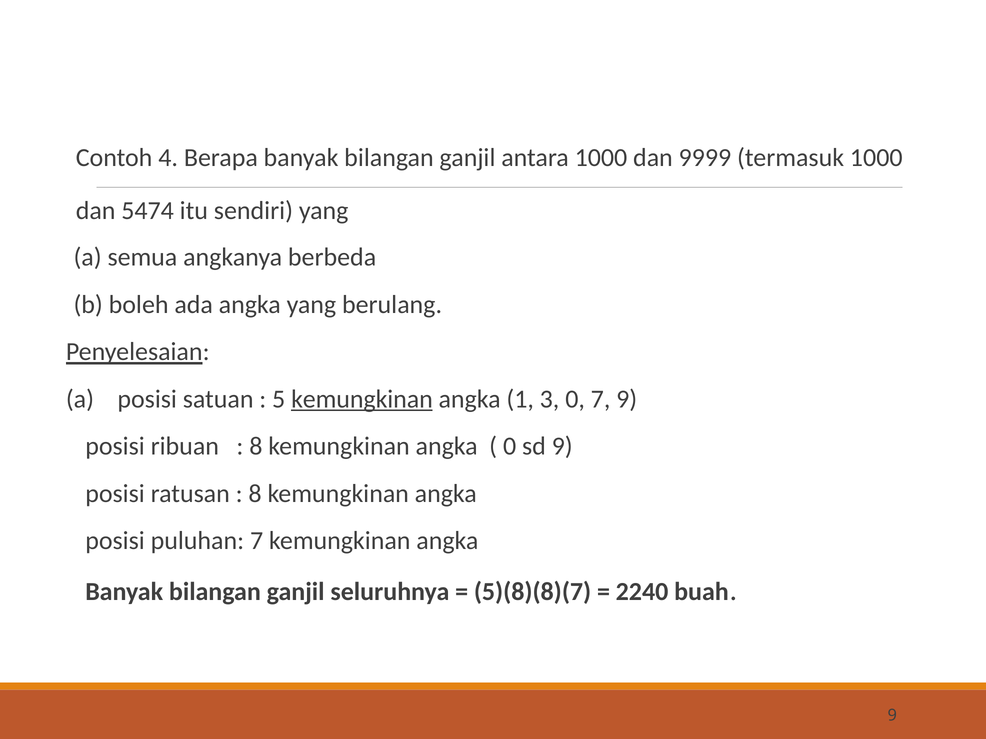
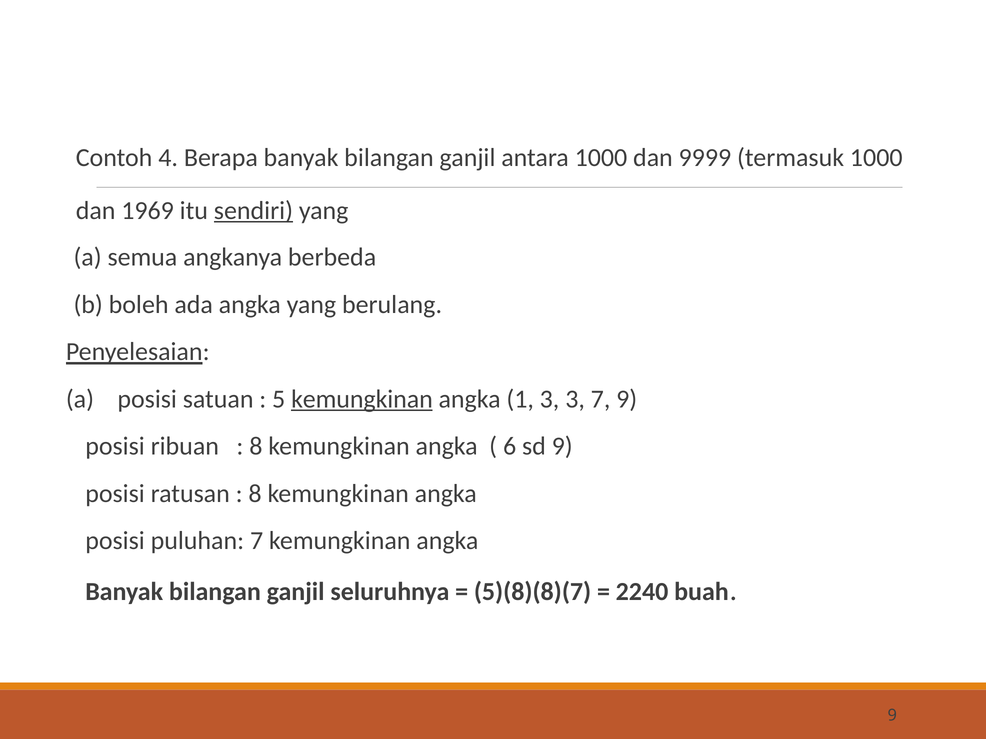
5474: 5474 -> 1969
sendiri underline: none -> present
3 0: 0 -> 3
0 at (510, 447): 0 -> 6
